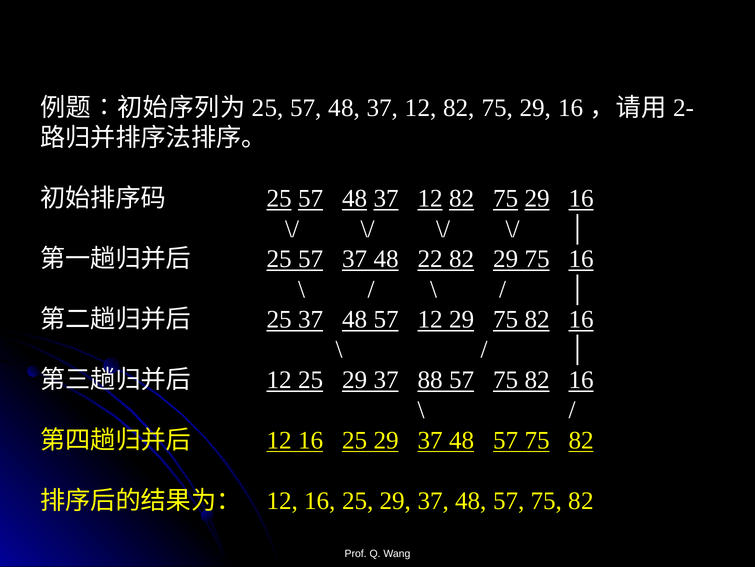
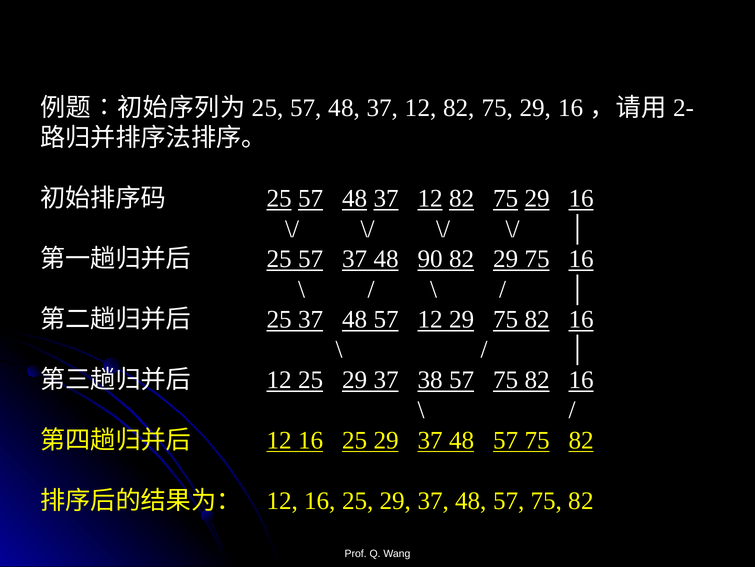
22: 22 -> 90
88: 88 -> 38
